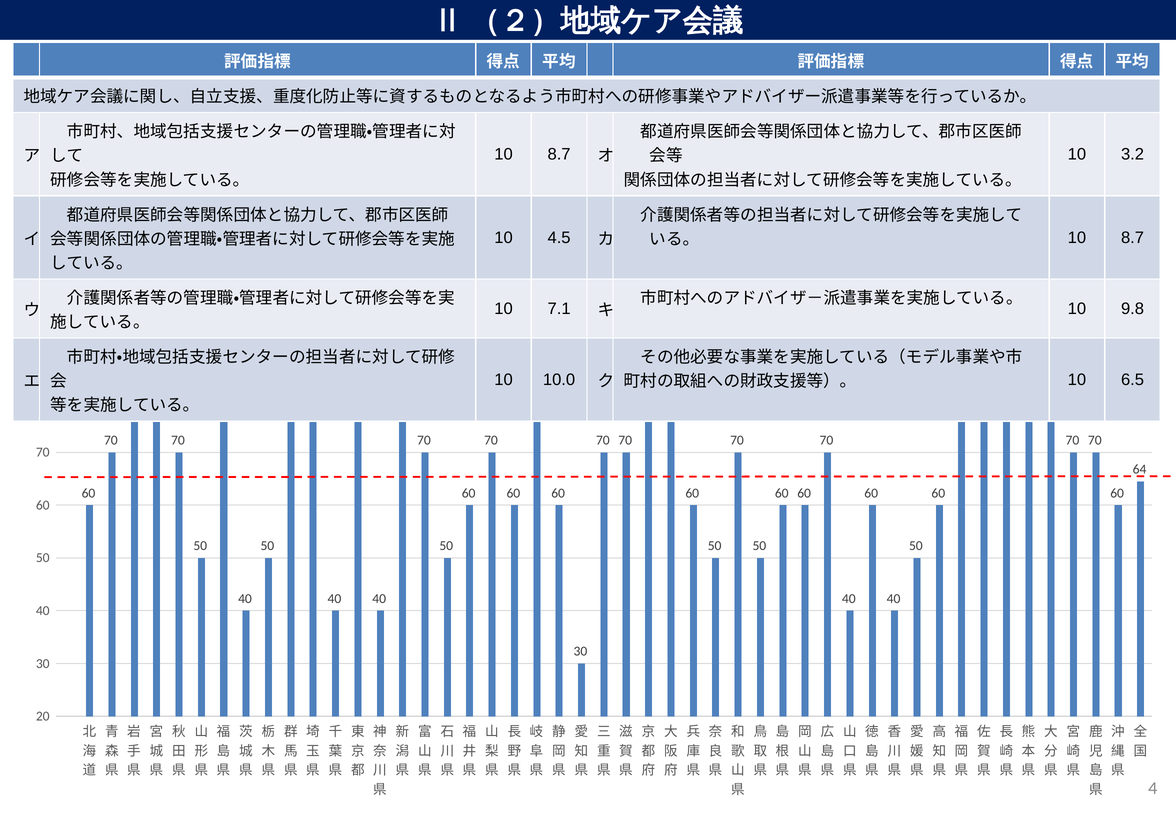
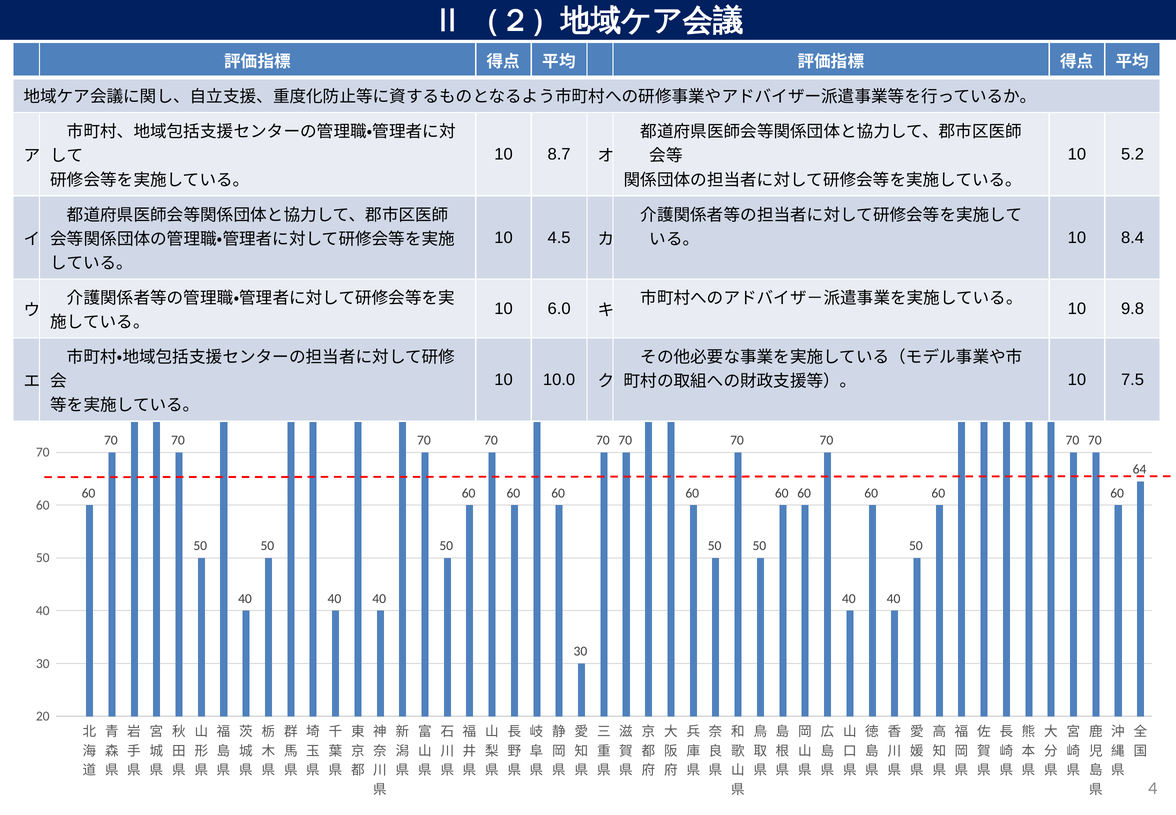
3.2: 3.2 -> 5.2
8.7 at (1133, 238): 8.7 -> 8.4
7.1: 7.1 -> 6.0
6.5: 6.5 -> 7.5
